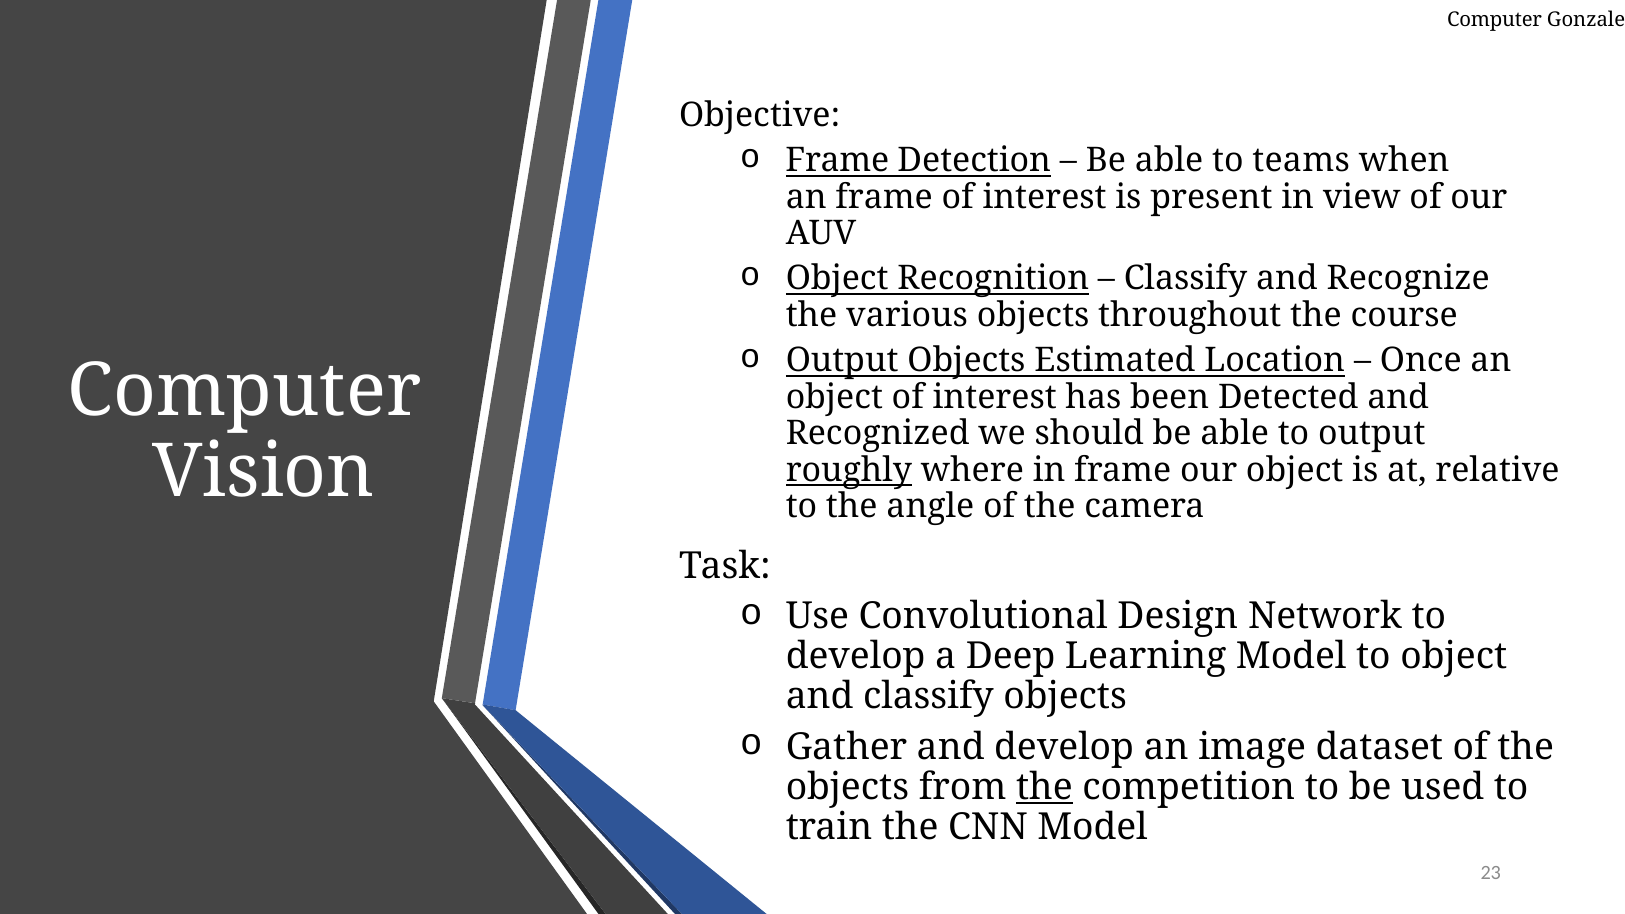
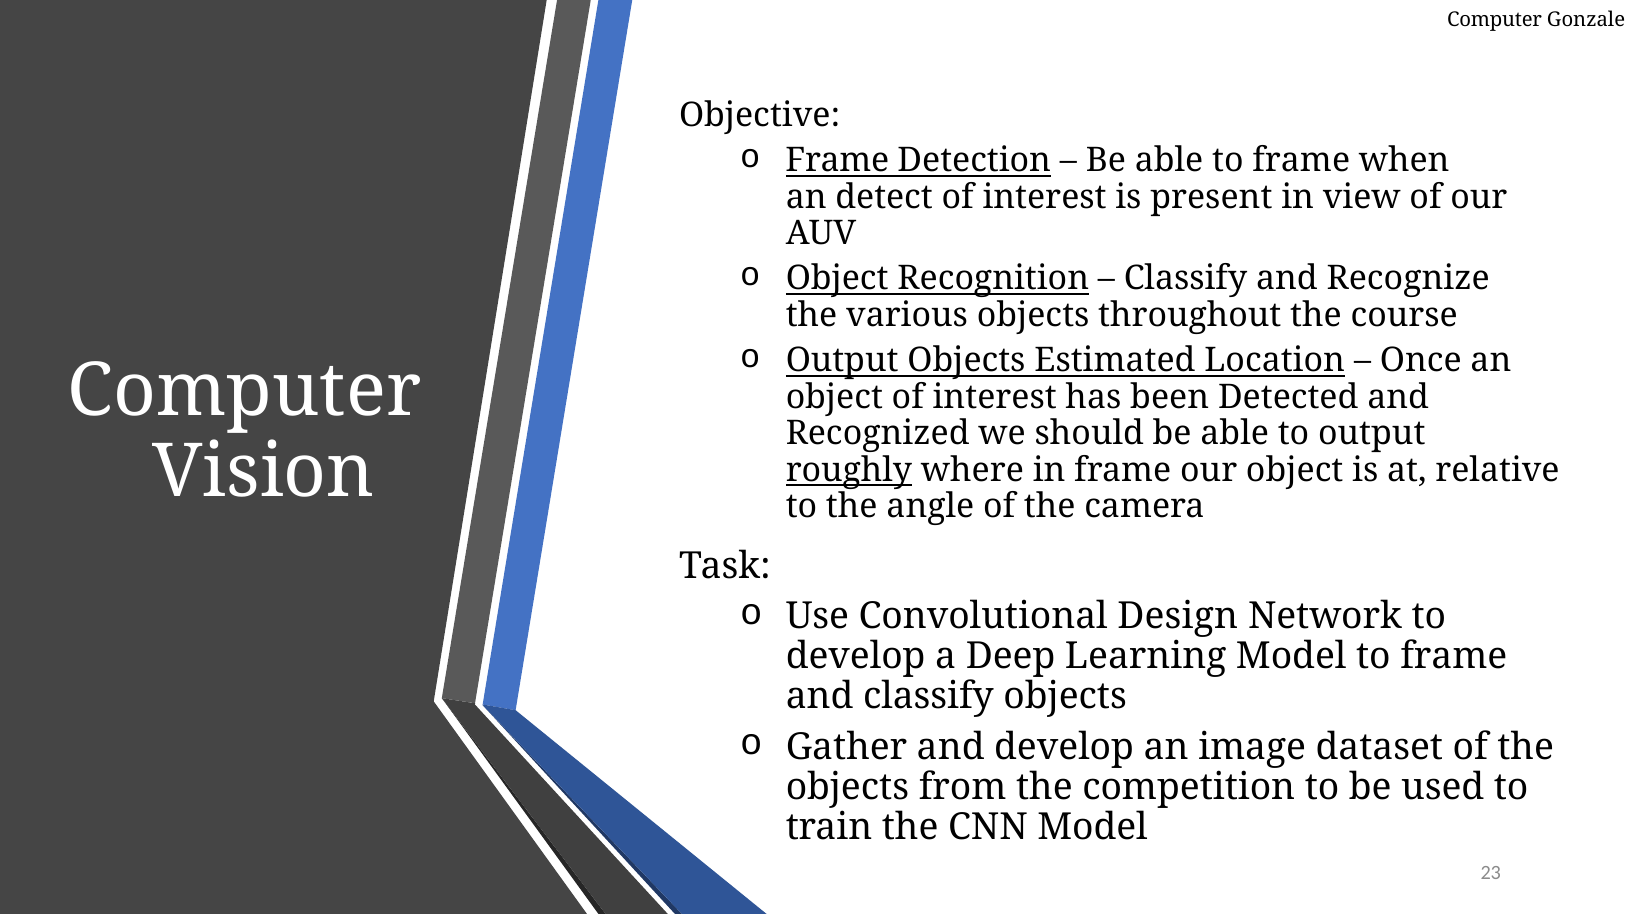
able to teams: teams -> frame
an frame: frame -> detect
Model to object: object -> frame
the at (1044, 787) underline: present -> none
